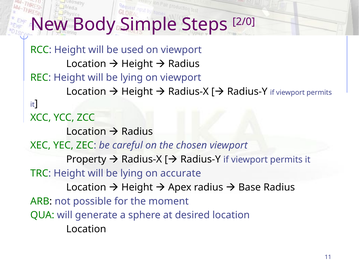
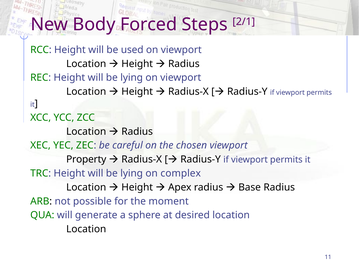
Simple: Simple -> Forced
2/0: 2/0 -> 2/1
accurate: accurate -> complex
